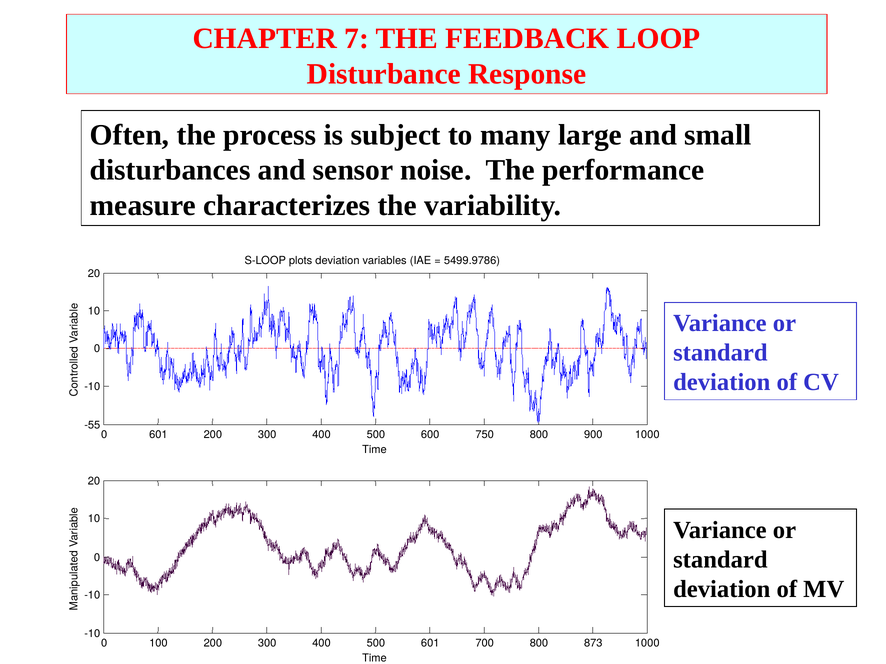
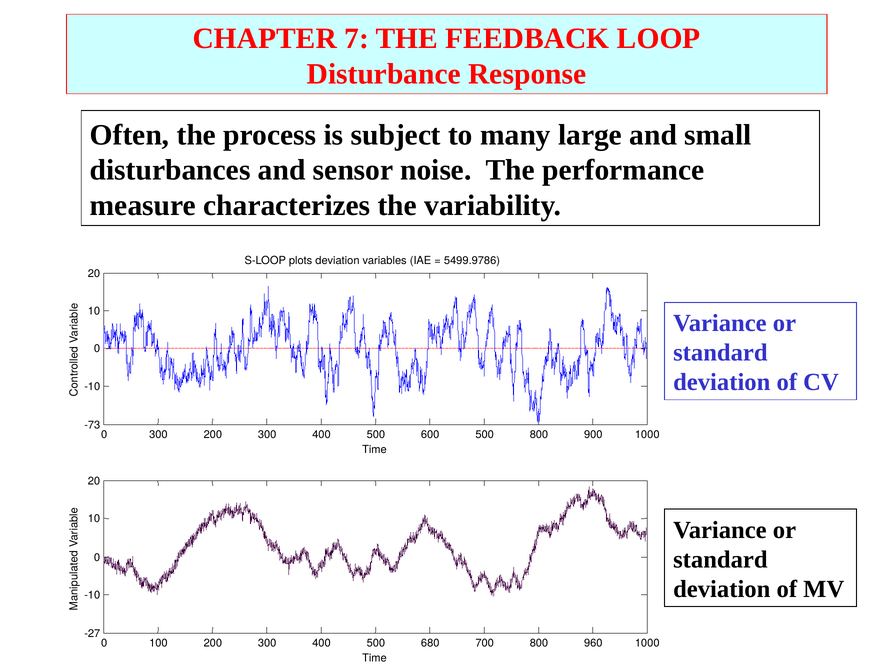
-55: -55 -> -73
0 601: 601 -> 300
600 750: 750 -> 500
-10 at (92, 634): -10 -> -27
500 601: 601 -> 680
873: 873 -> 960
